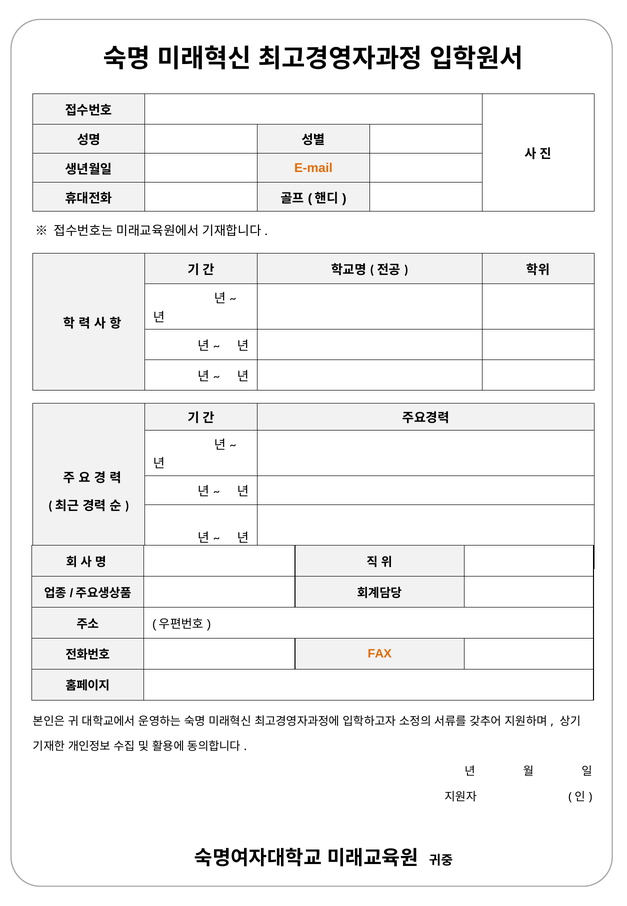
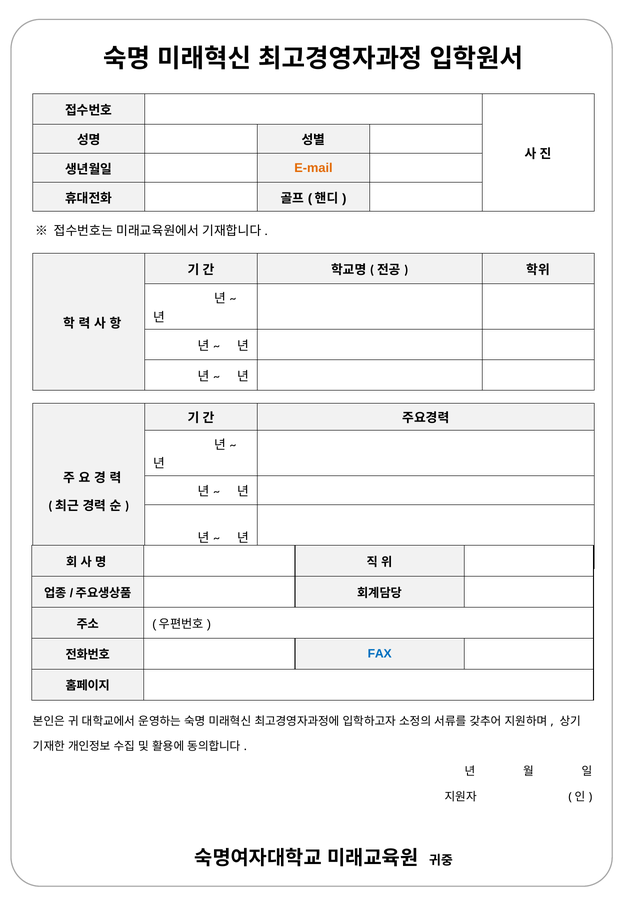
FAX colour: orange -> blue
